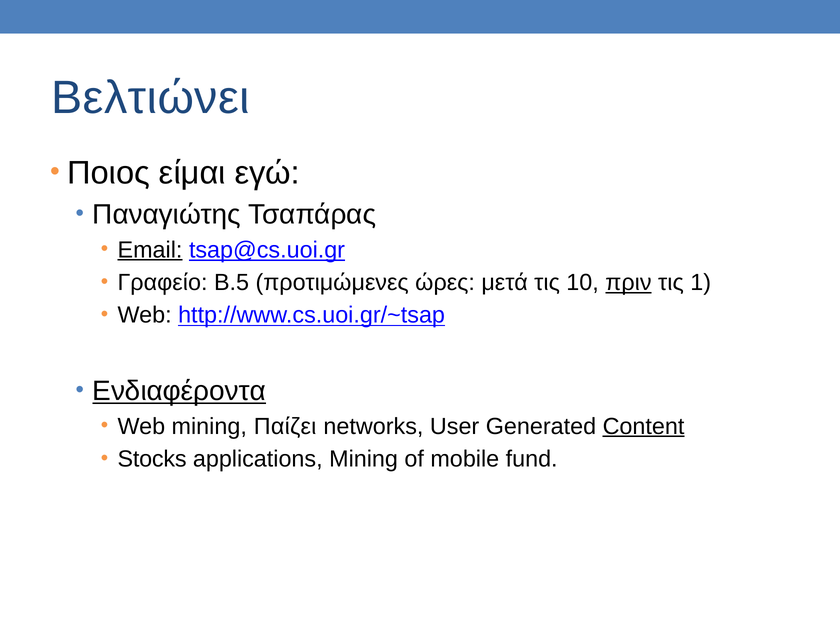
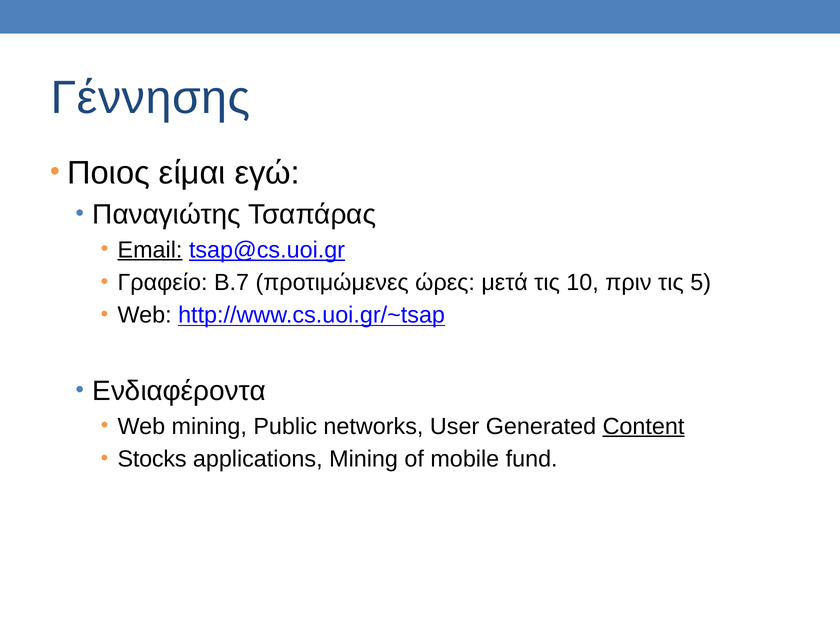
Βελτιώνει: Βελτιώνει -> Γέννησης
Β.5: Β.5 -> Β.7
πριν underline: present -> none
1: 1 -> 5
Ενδιαφέροντα underline: present -> none
Παίζει: Παίζει -> Public
